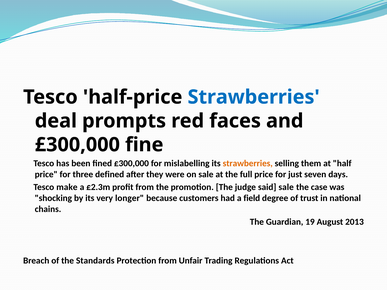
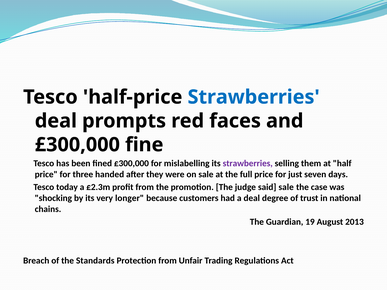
strawberries at (248, 163) colour: orange -> purple
defined: defined -> handed
make: make -> today
a field: field -> deal
